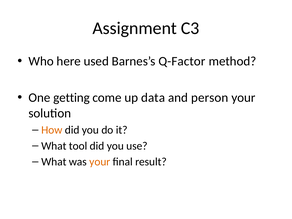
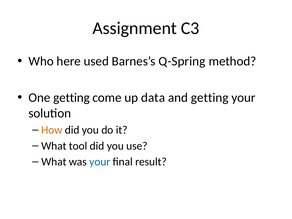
Q-Factor: Q-Factor -> Q-Spring
and person: person -> getting
your at (100, 162) colour: orange -> blue
